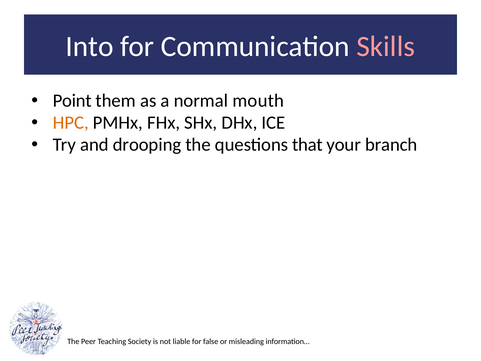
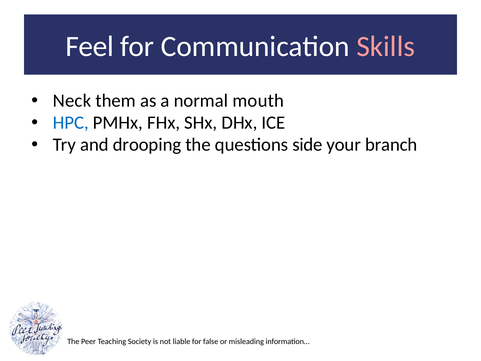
Into: Into -> Feel
Point: Point -> Neck
HPC colour: orange -> blue
that: that -> side
